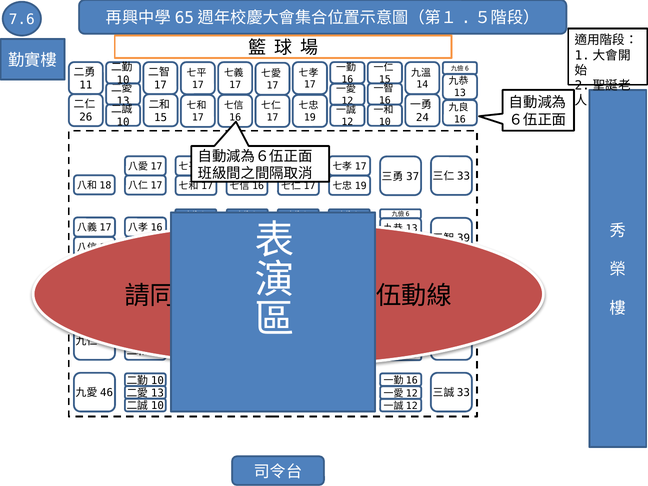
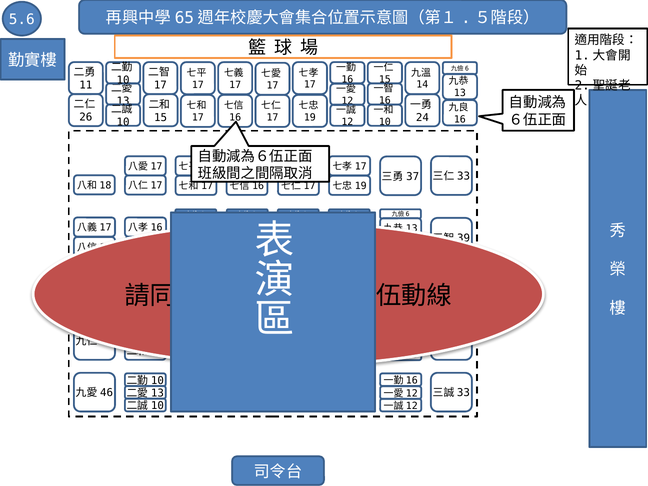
7.6: 7.6 -> 5.6
